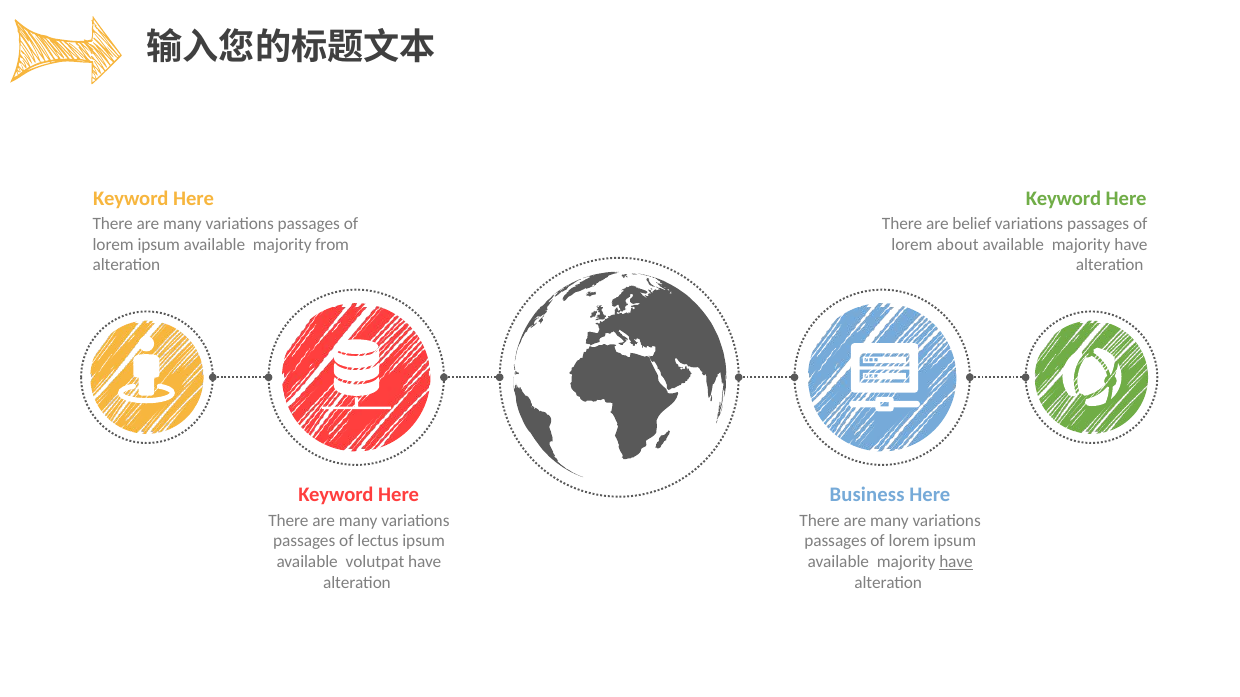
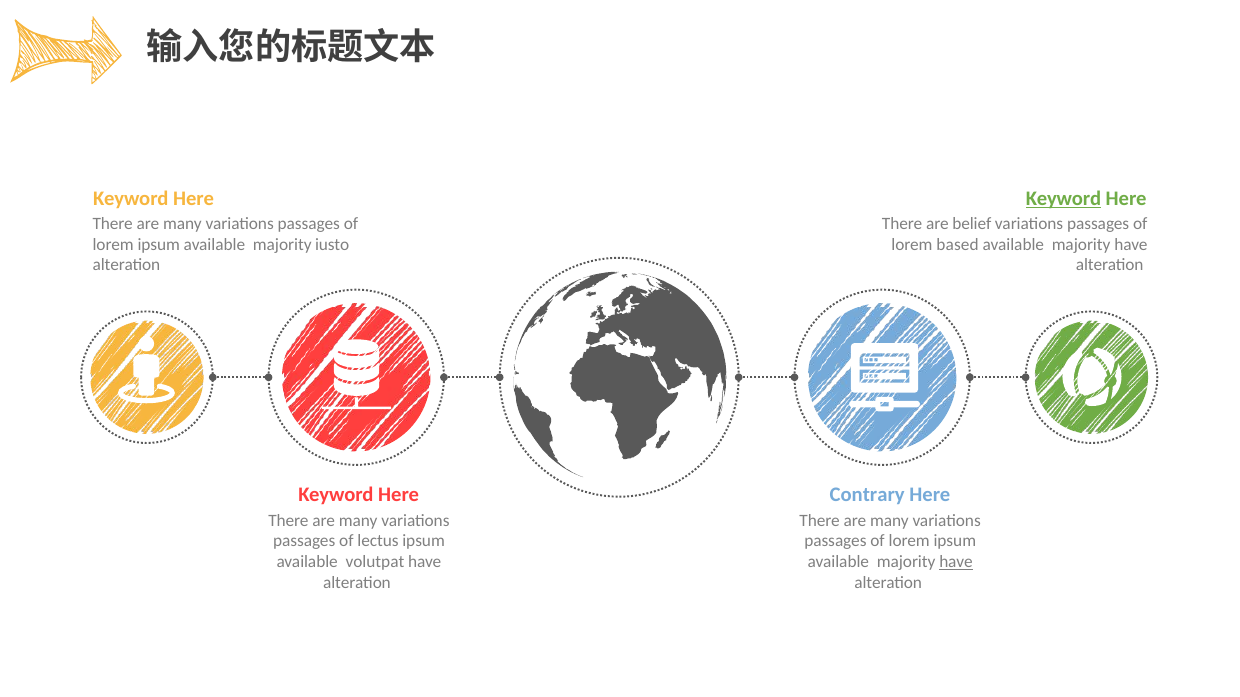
Keyword at (1063, 199) underline: none -> present
from: from -> iusto
about: about -> based
Business: Business -> Contrary
